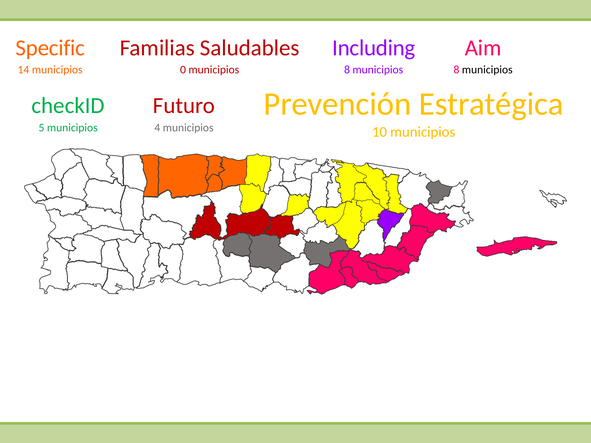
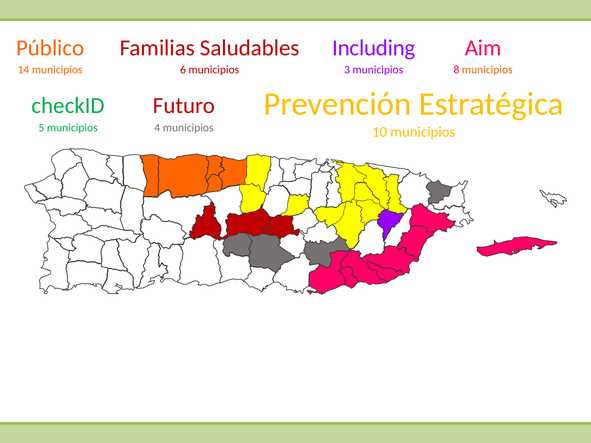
Specific: Specific -> Público
0: 0 -> 6
municipios 8: 8 -> 3
municipios at (487, 70) colour: black -> orange
